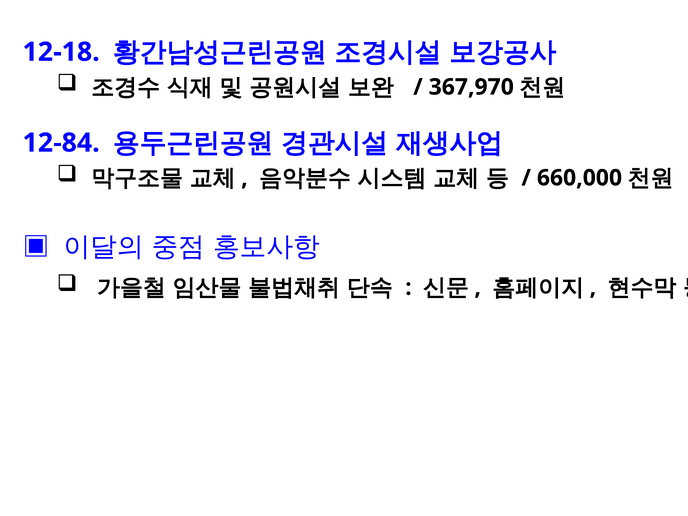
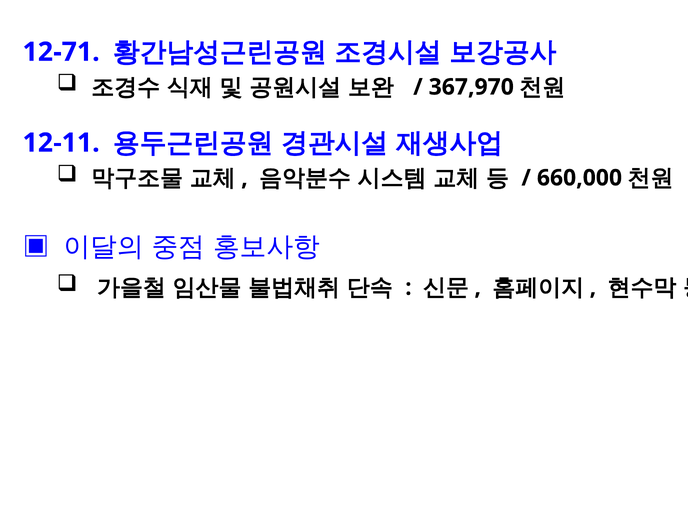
12-18: 12-18 -> 12-71
12-84: 12-84 -> 12-11
